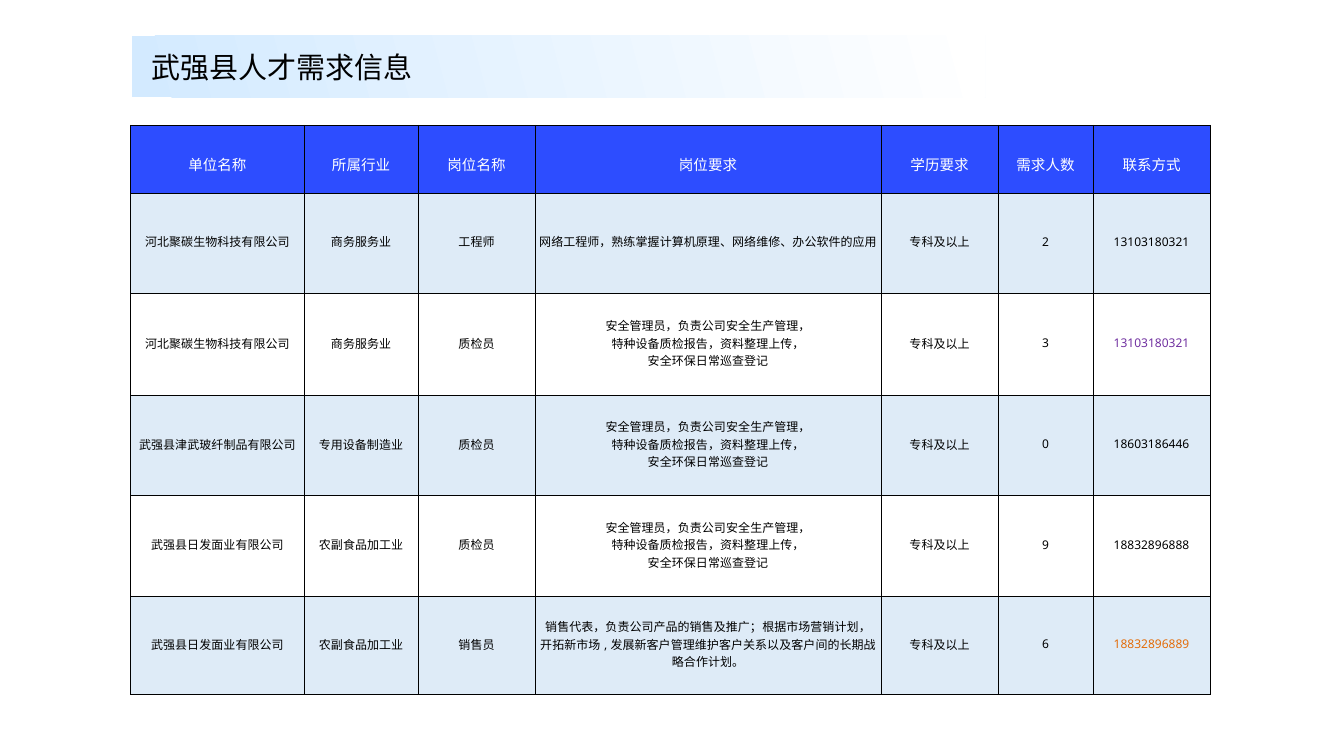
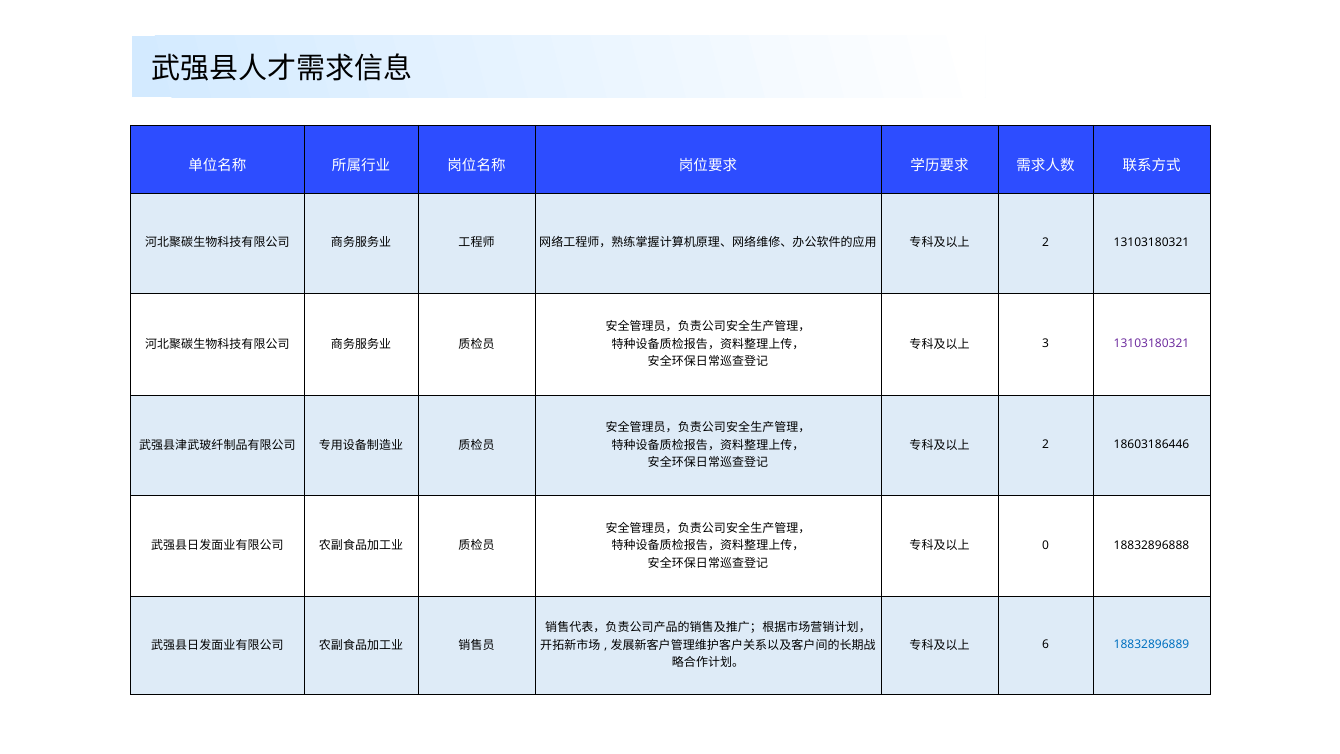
0 at (1046, 445): 0 -> 2
9: 9 -> 0
18832896889 colour: orange -> blue
